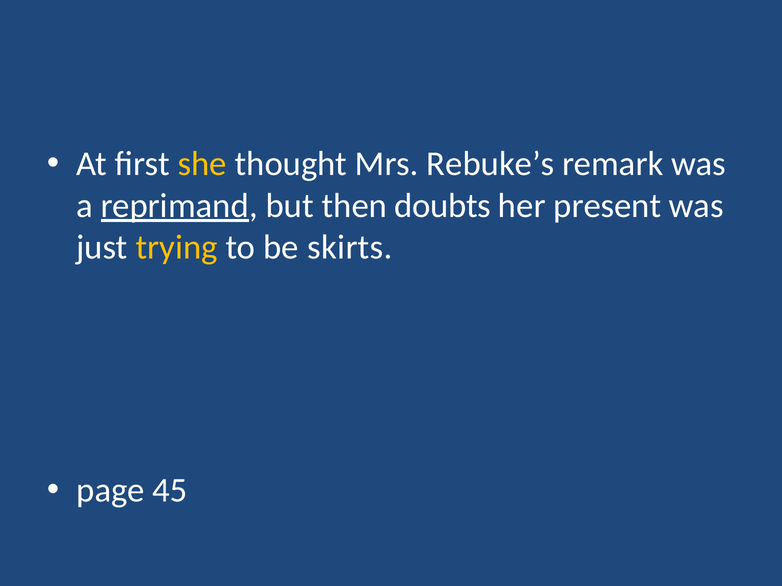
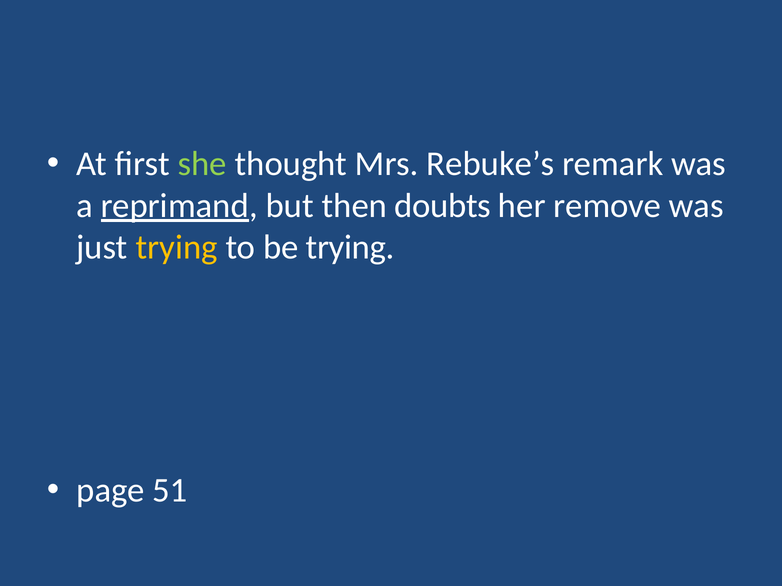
she colour: yellow -> light green
present: present -> remove
be skirts: skirts -> trying
45: 45 -> 51
